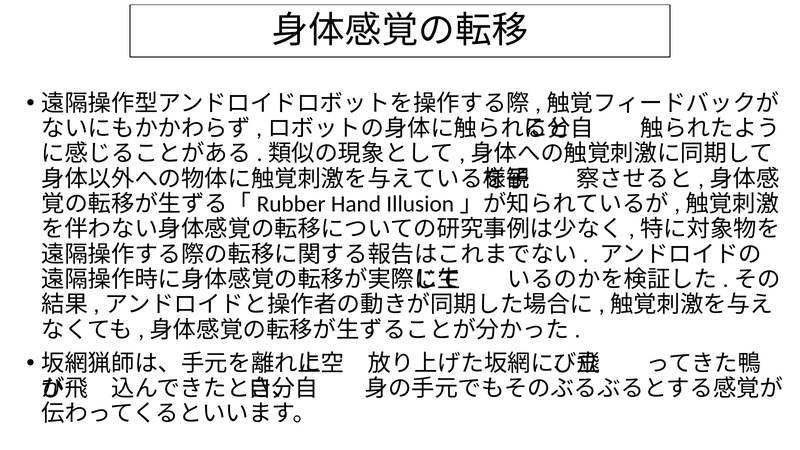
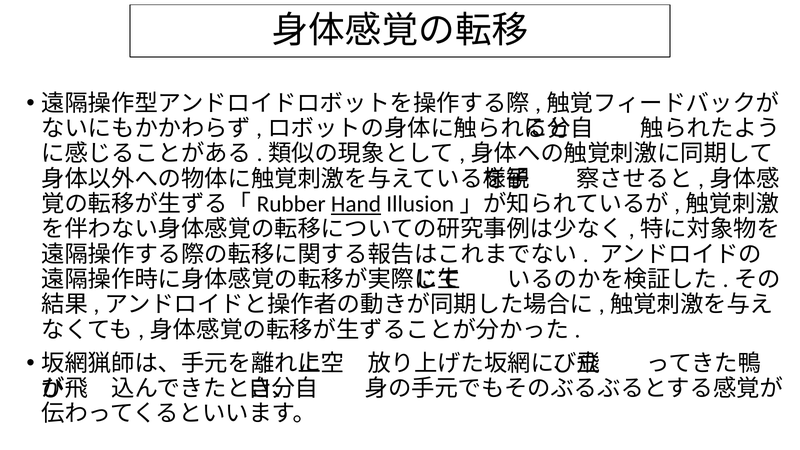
Hand underline: none -> present
